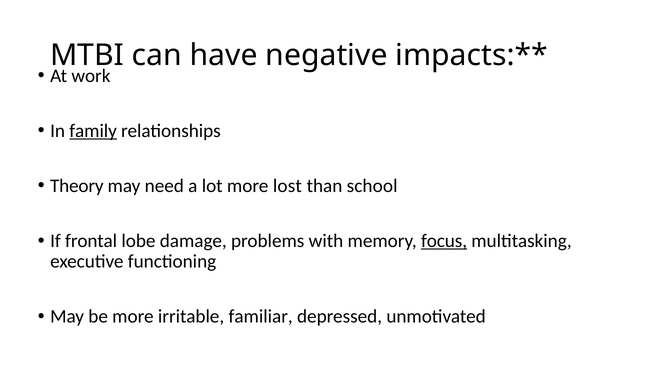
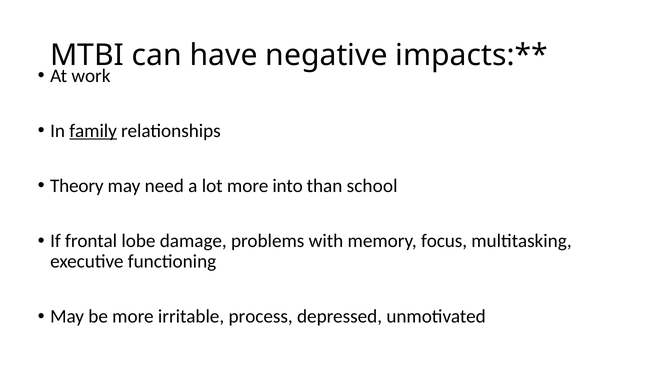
lost: lost -> into
focus underline: present -> none
familiar: familiar -> process
